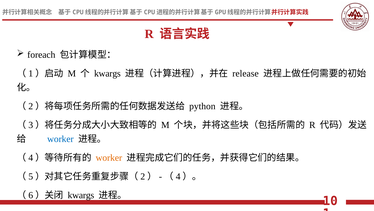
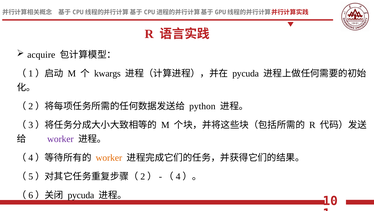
foreach: foreach -> acquire
release at (246, 73): release -> pycuda
worker at (60, 139) colour: blue -> purple
kwargs at (81, 195): kwargs -> pycuda
